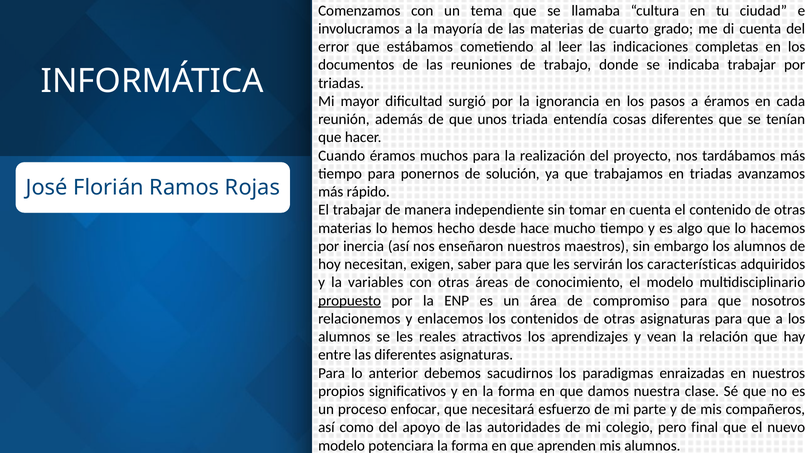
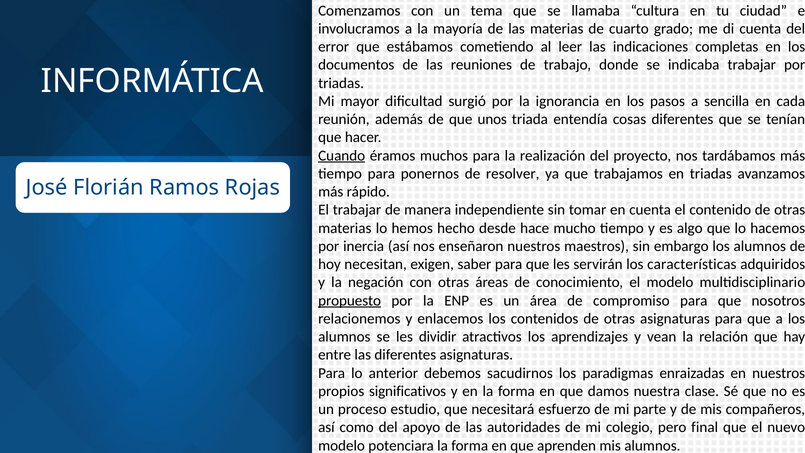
a éramos: éramos -> sencilla
Cuando underline: none -> present
solución: solución -> resolver
variables: variables -> negación
reales: reales -> dividir
enfocar: enfocar -> estudio
